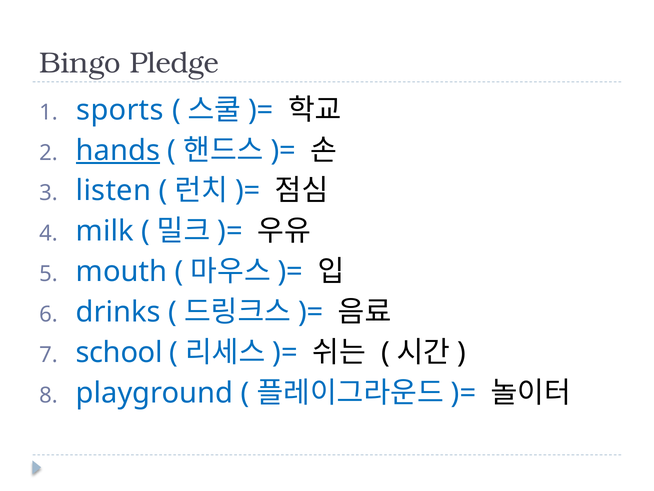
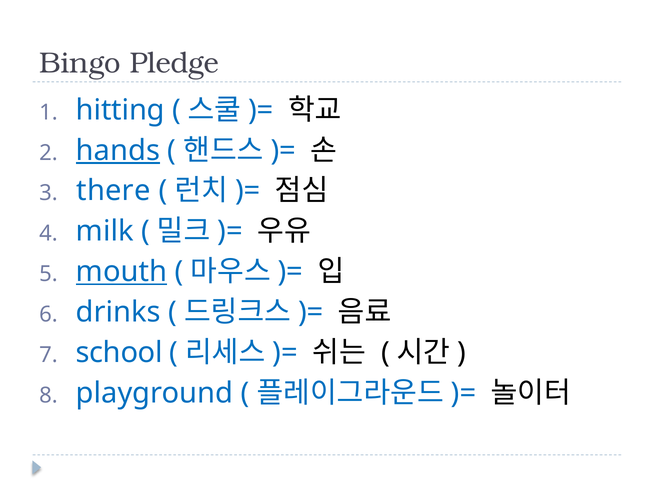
sports: sports -> hitting
listen: listen -> there
mouth underline: none -> present
